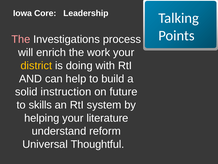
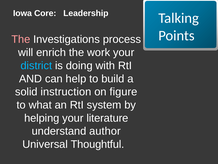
district colour: yellow -> light blue
future: future -> figure
skills: skills -> what
reform: reform -> author
